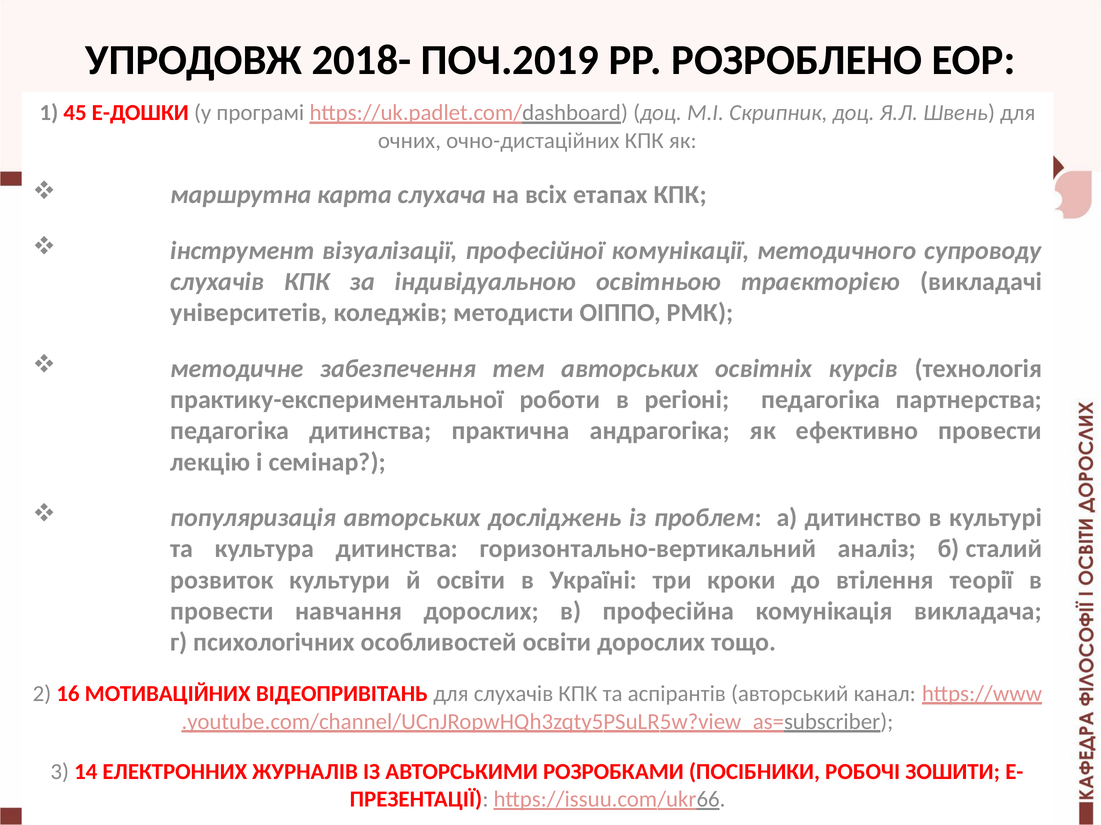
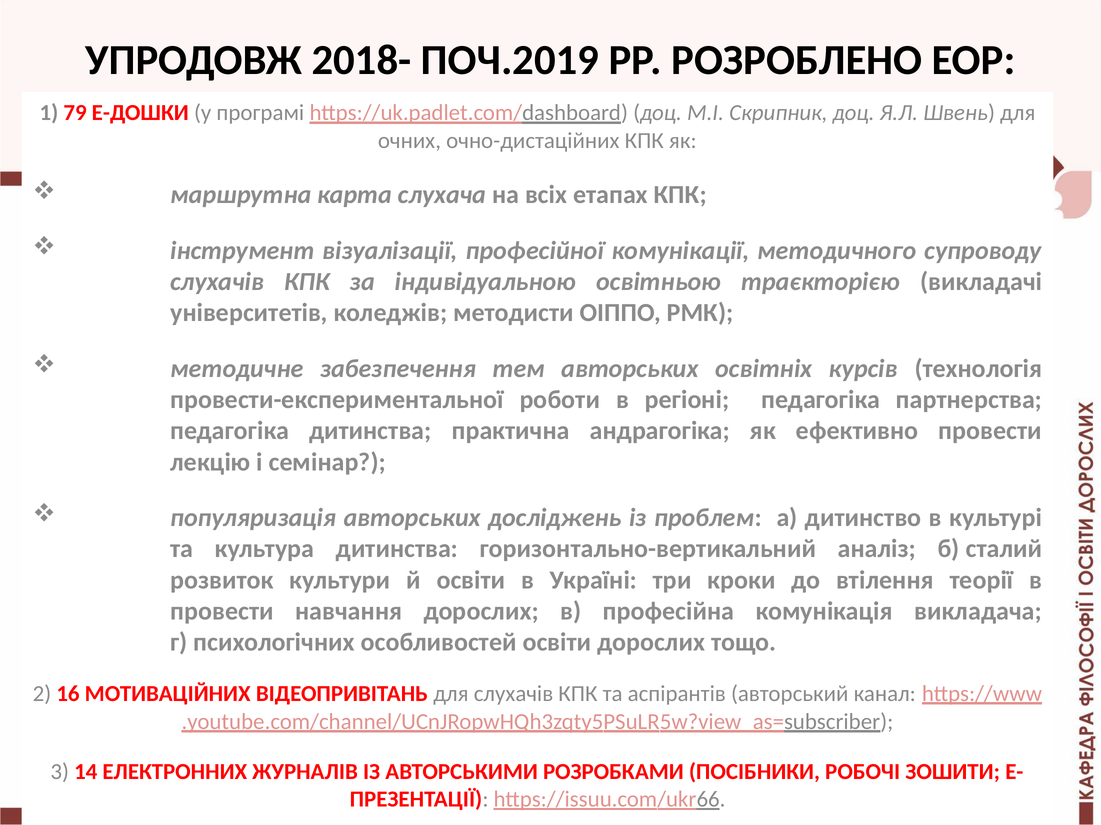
45: 45 -> 79
практику-експериментальної: практику-експериментальної -> провести-експериментальної
